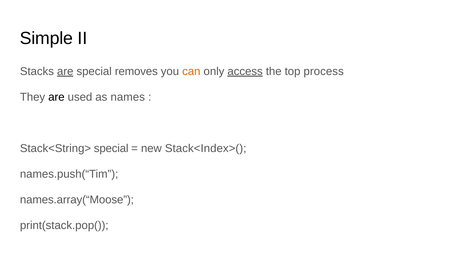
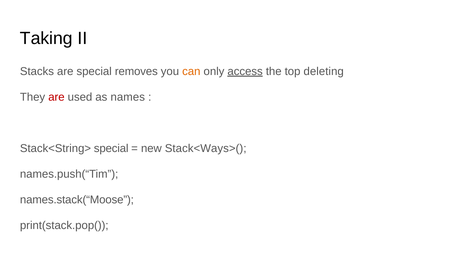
Simple: Simple -> Taking
are at (65, 71) underline: present -> none
process: process -> deleting
are at (56, 97) colour: black -> red
Stack<Index>(: Stack<Index>( -> Stack<Ways>(
names.array(“Moose: names.array(“Moose -> names.stack(“Moose
